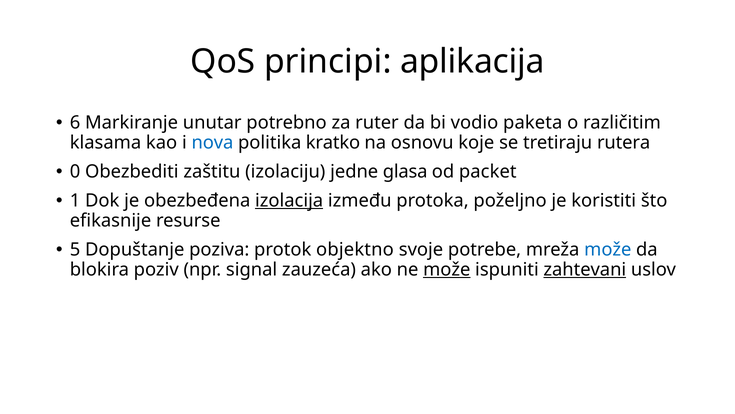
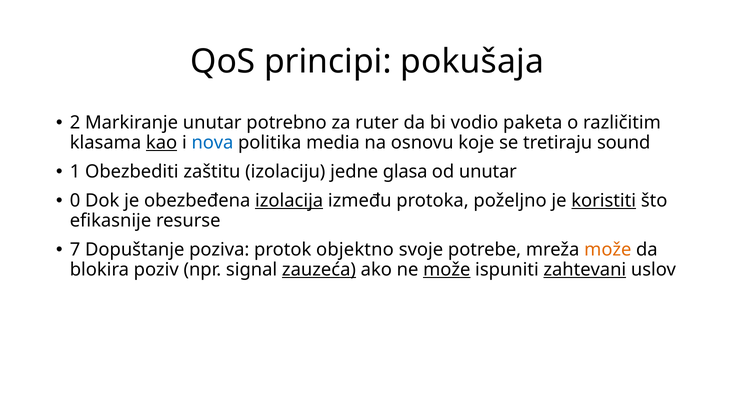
aplikacija: aplikacija -> pokušaja
6: 6 -> 2
kao underline: none -> present
kratko: kratko -> media
rutera: rutera -> sound
0: 0 -> 1
od packet: packet -> unutar
1: 1 -> 0
koristiti underline: none -> present
5: 5 -> 7
može at (608, 249) colour: blue -> orange
zauzeća underline: none -> present
